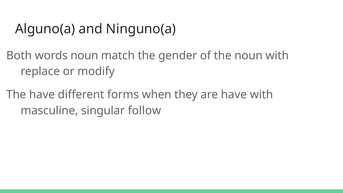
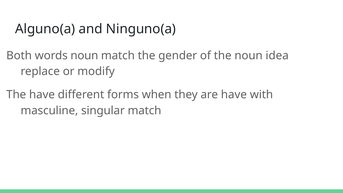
noun with: with -> idea
singular follow: follow -> match
